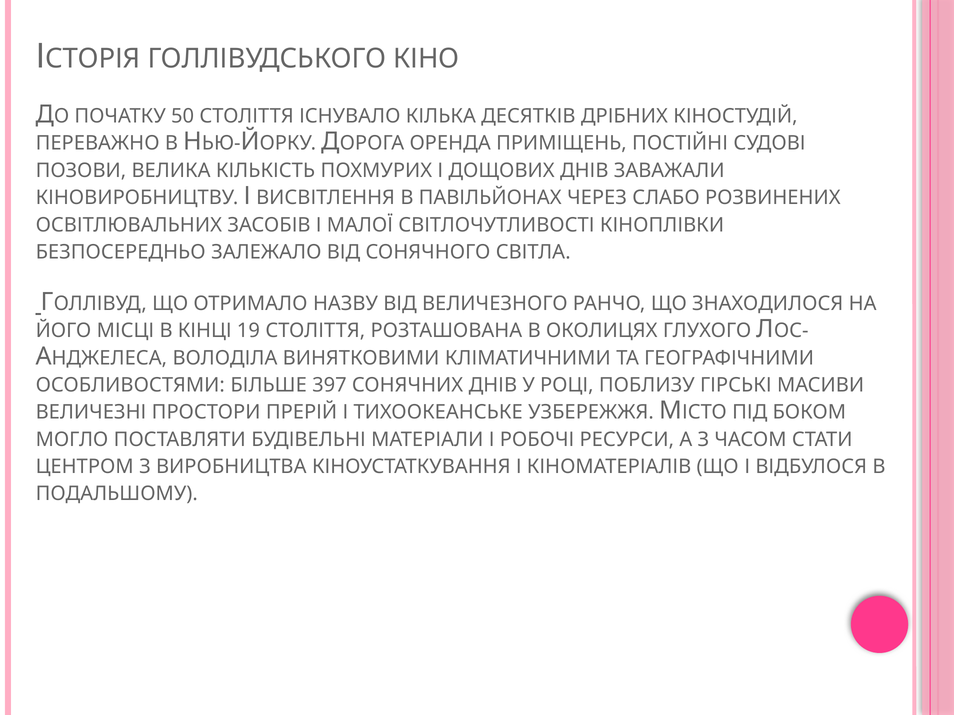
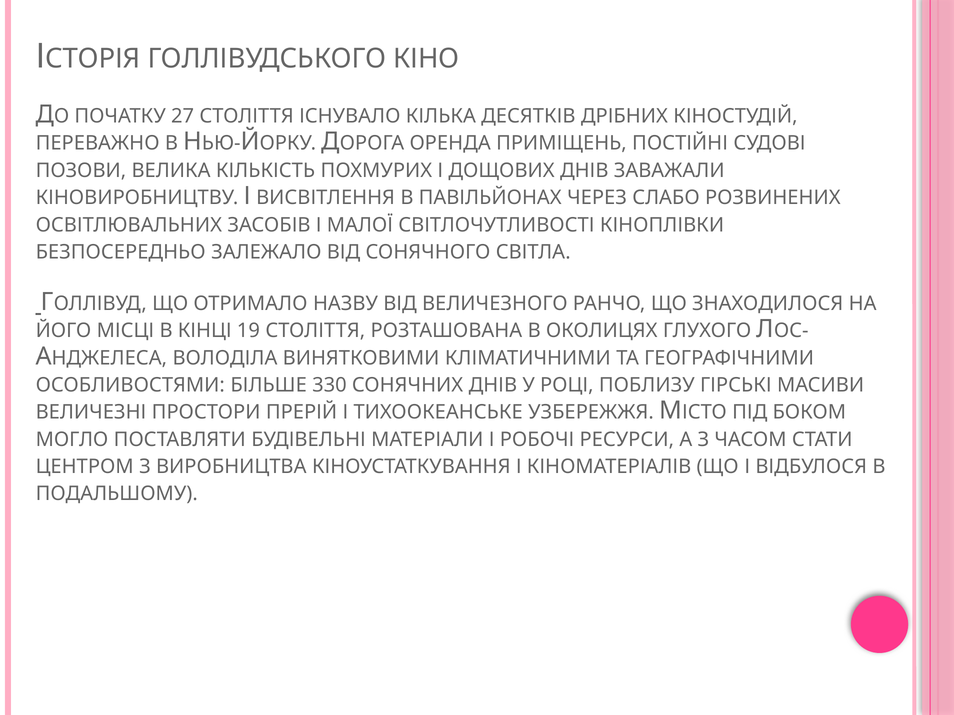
50: 50 -> 27
397: 397 -> 330
